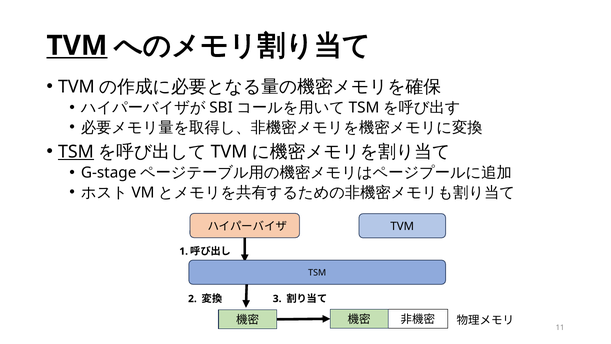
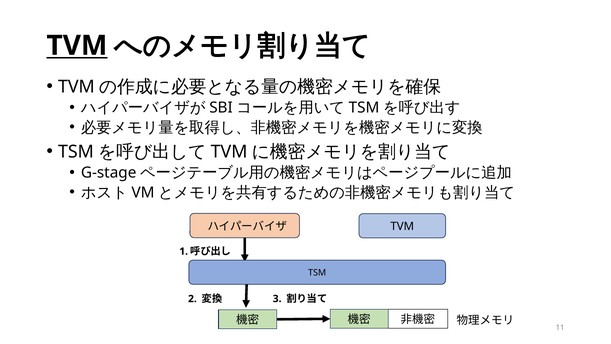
TSM at (76, 152) underline: present -> none
